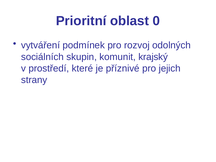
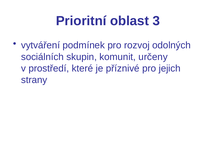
0: 0 -> 3
krajský: krajský -> určeny
